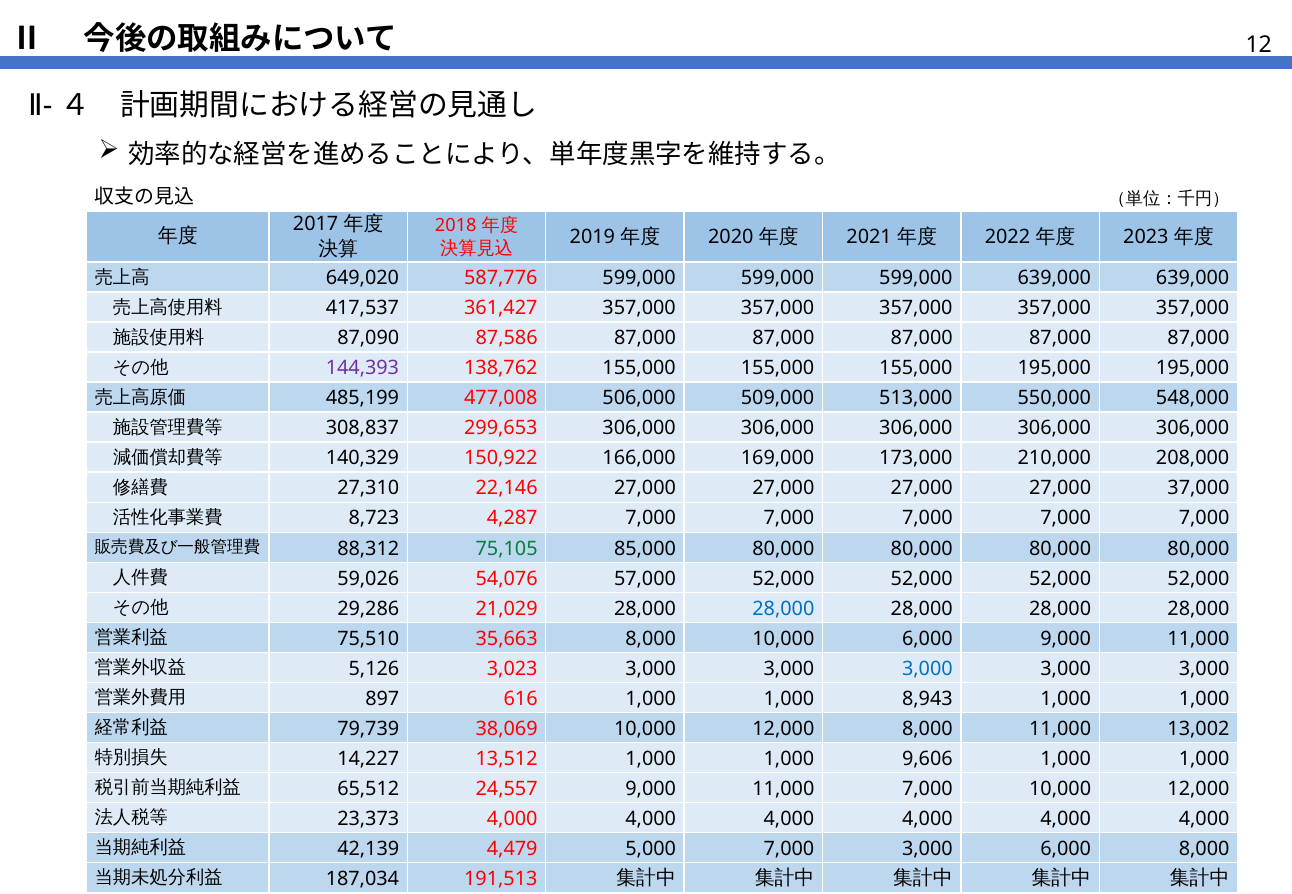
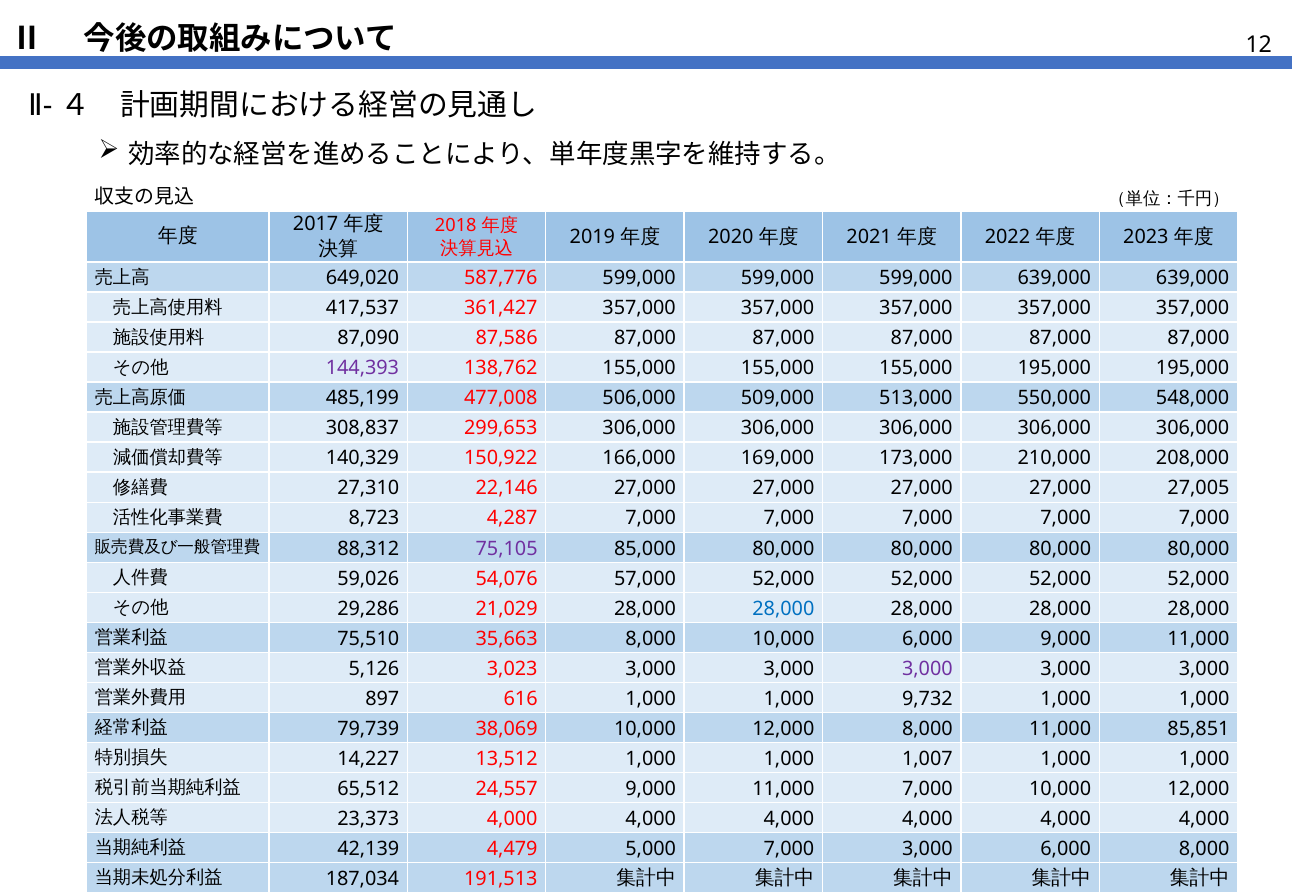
37,000: 37,000 -> 27,005
75,105 colour: green -> purple
3,000 at (927, 669) colour: blue -> purple
8,943: 8,943 -> 9,732
13,002: 13,002 -> 85,851
9,606: 9,606 -> 1,007
